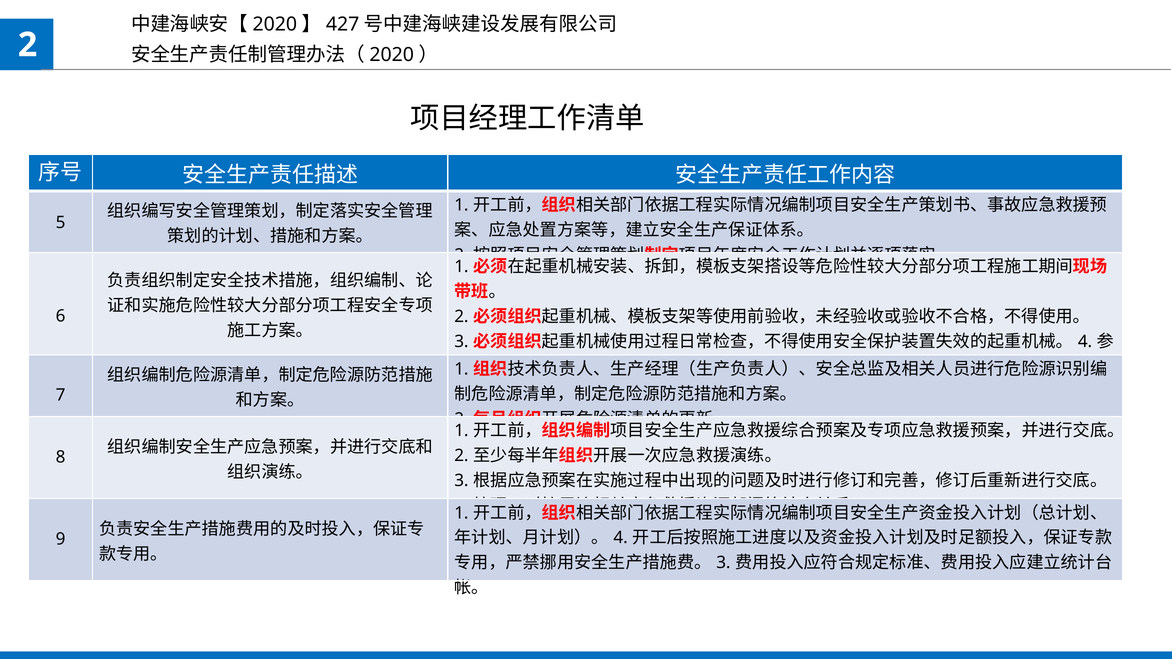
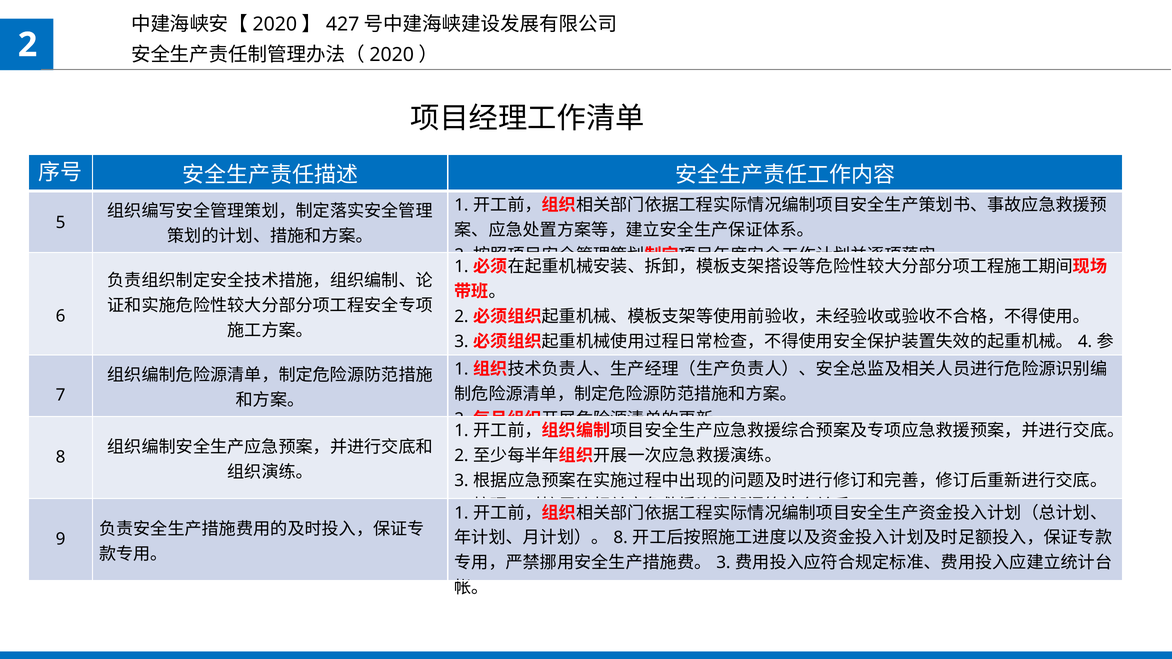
4 at (621, 538): 4 -> 8
